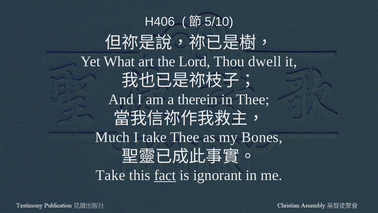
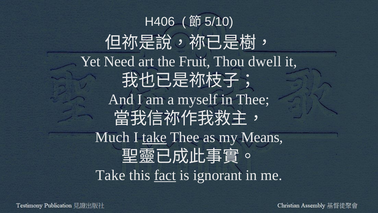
What: What -> Need
Lord: Lord -> Fruit
therein: therein -> myself
take at (154, 137) underline: none -> present
Bones: Bones -> Means
